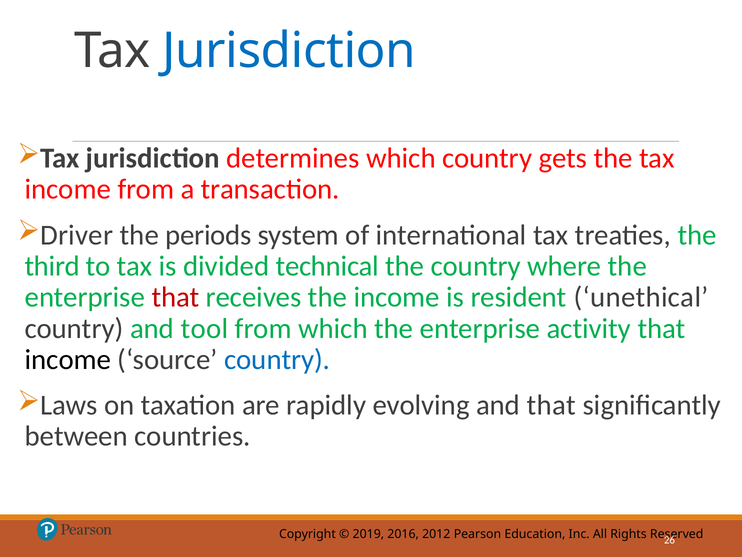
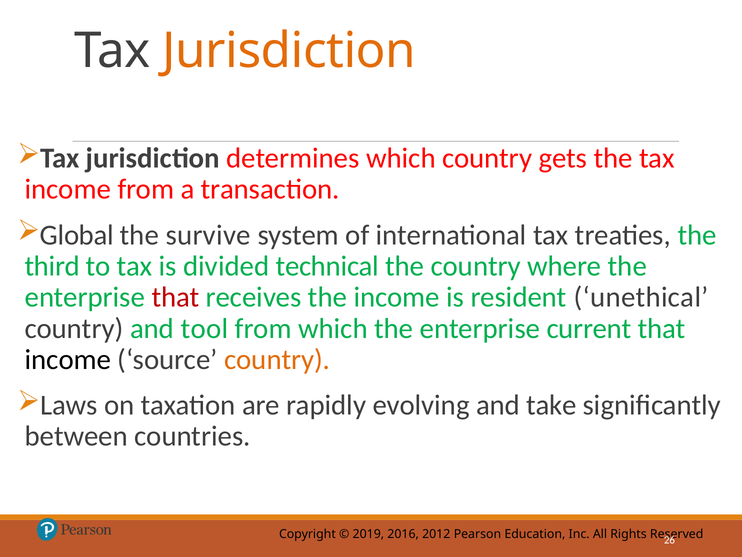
Jurisdiction at (289, 51) colour: blue -> orange
Driver: Driver -> Global
periods: periods -> survive
activity: activity -> current
country at (277, 359) colour: blue -> orange
and that: that -> take
